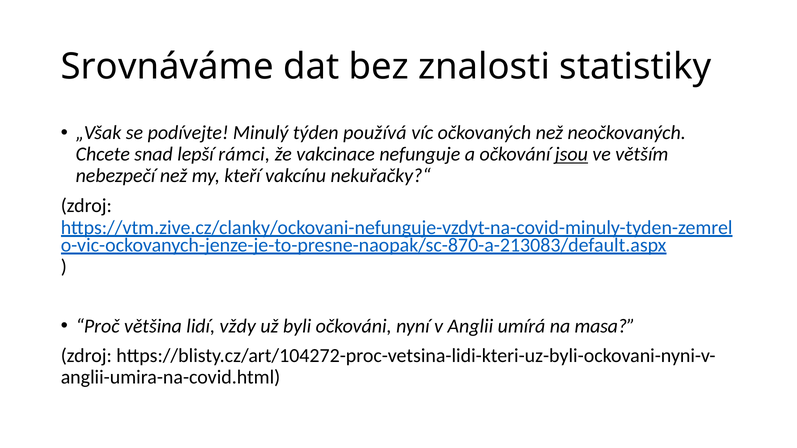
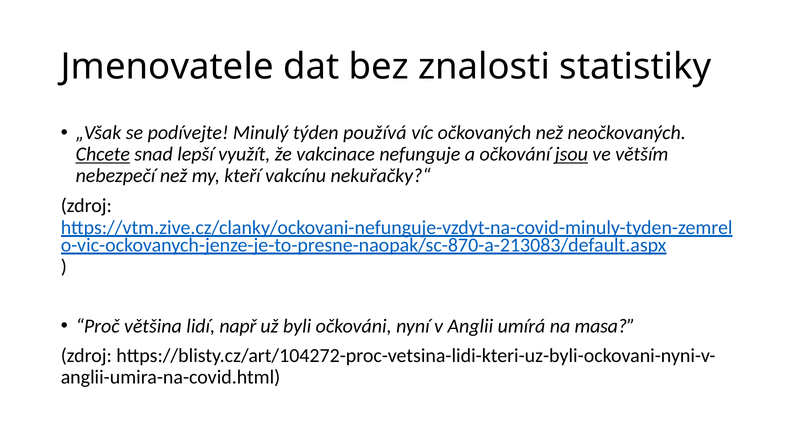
Srovnáváme: Srovnáváme -> Jmenovatele
Chcete underline: none -> present
rámci: rámci -> využít
vždy: vždy -> např
